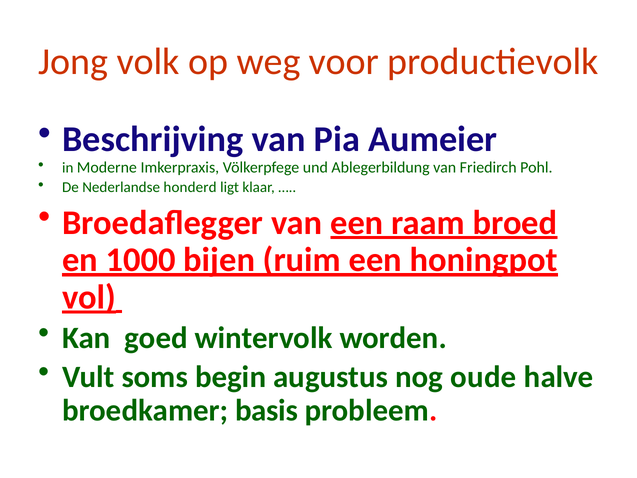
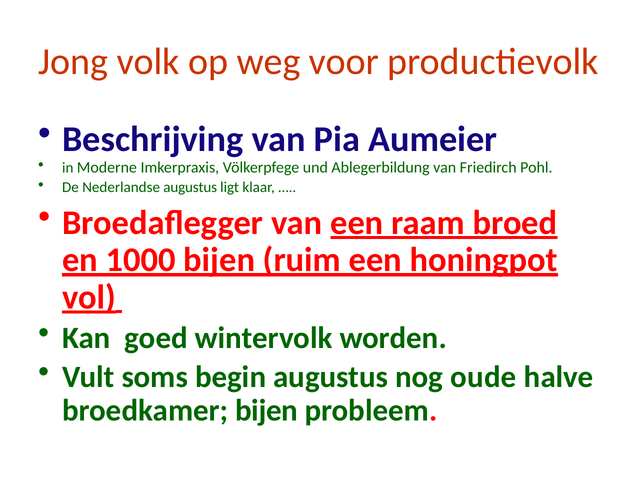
Nederlandse honderd: honderd -> augustus
broedkamer basis: basis -> bijen
